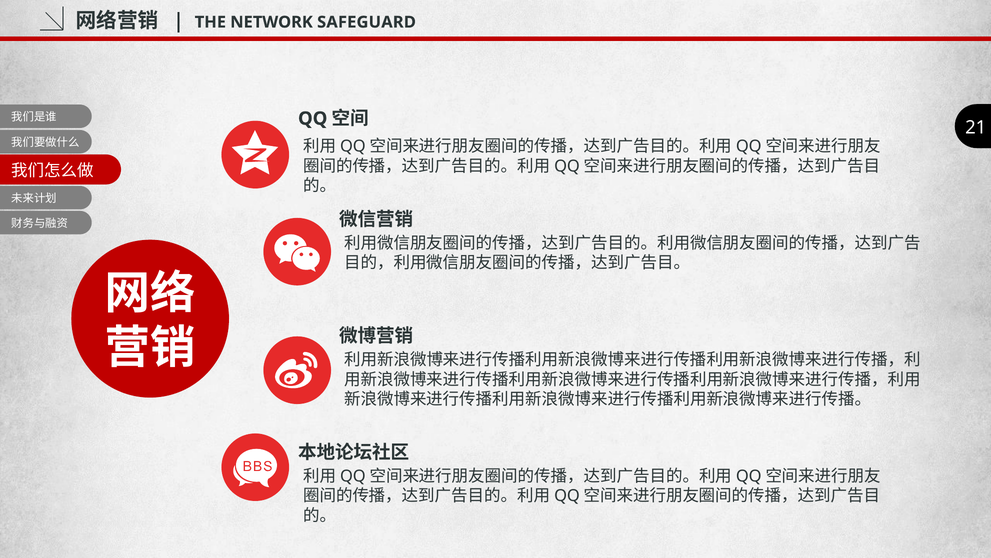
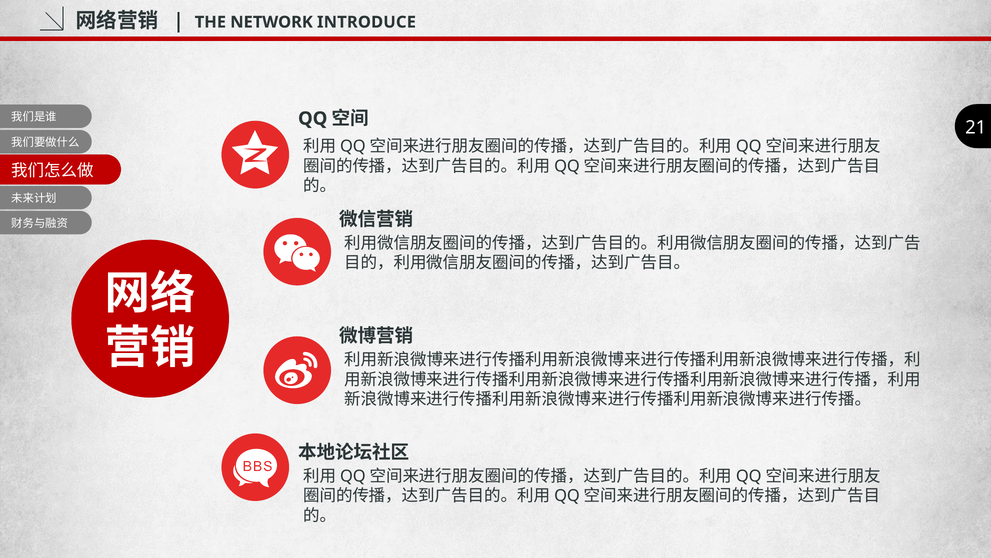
SAFEGUARD: SAFEGUARD -> INTRODUCE
